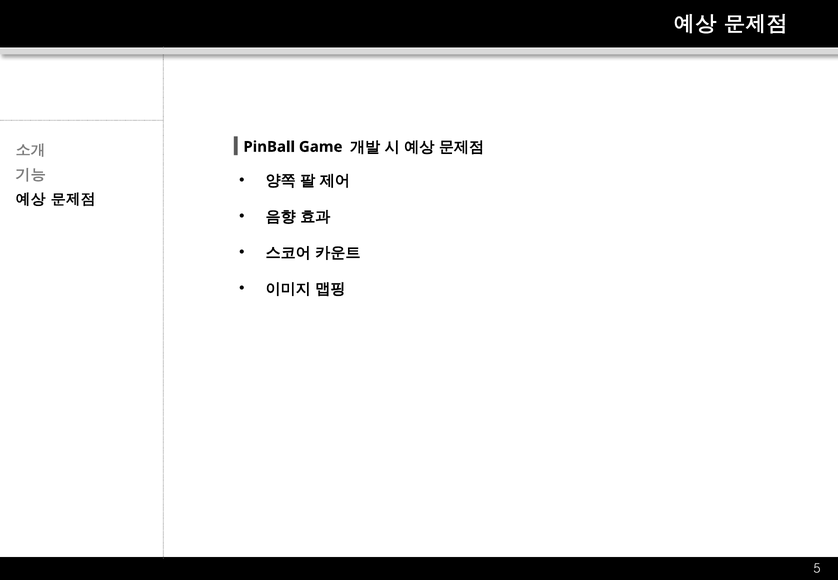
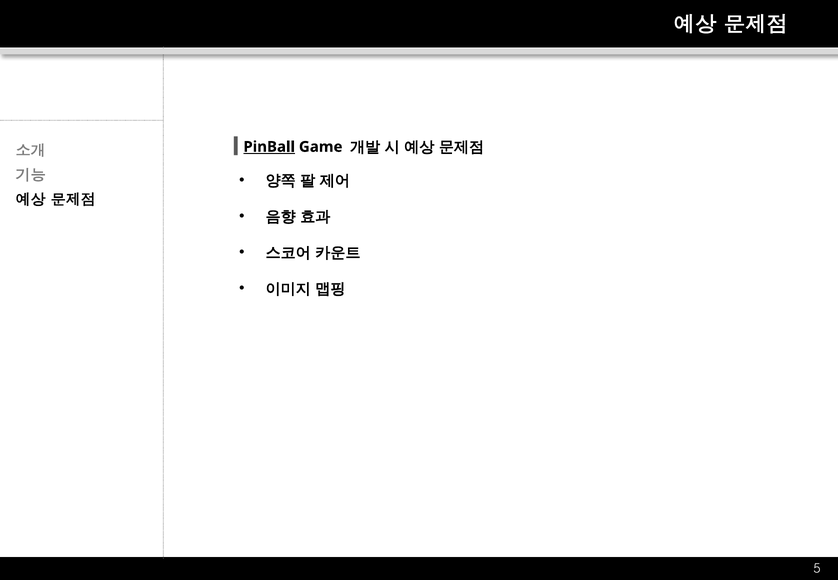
PinBall underline: none -> present
